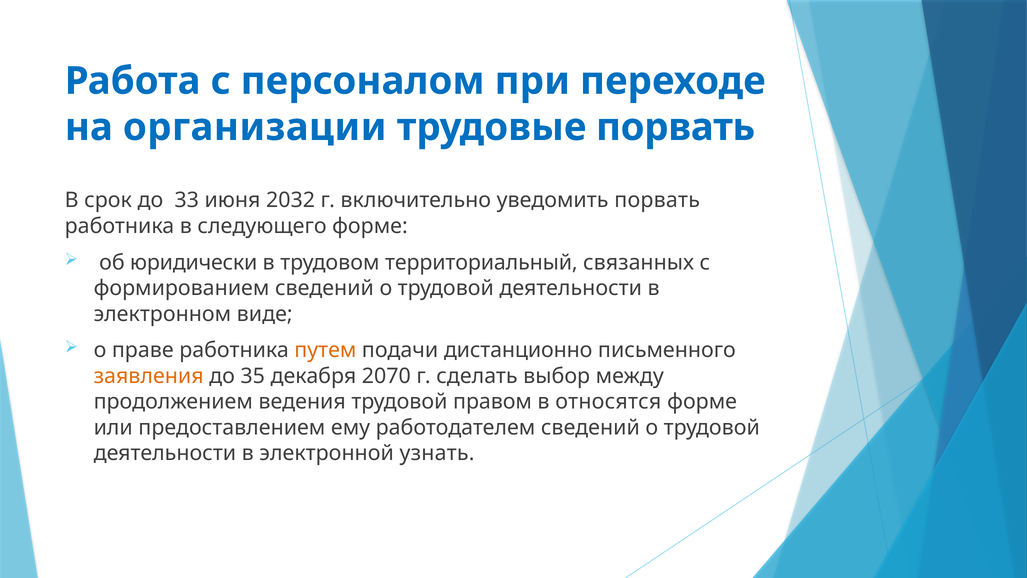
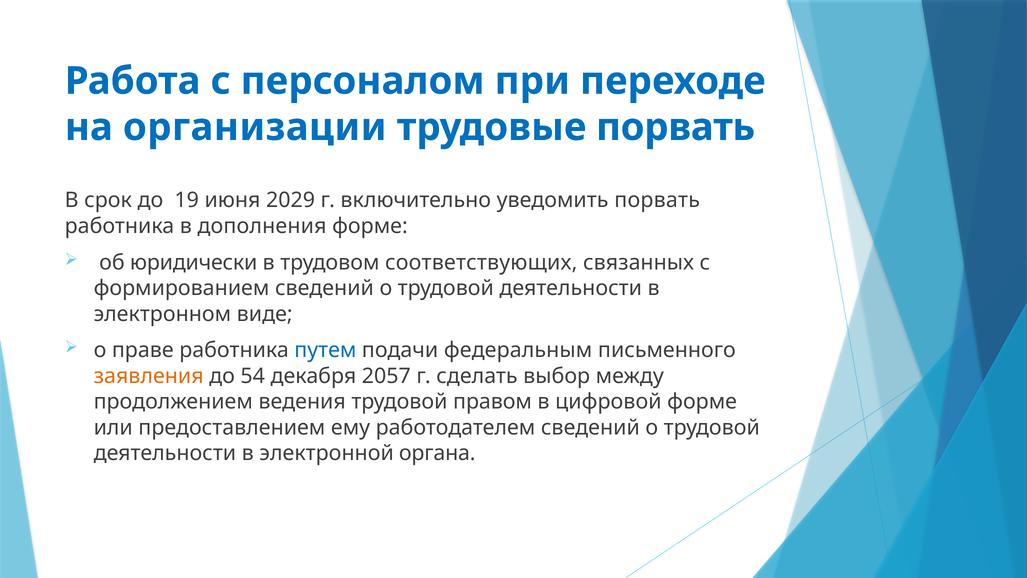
33: 33 -> 19
2032: 2032 -> 2029
следующего: следующего -> дополнения
территориальный: территориальный -> соответствующих
путем colour: orange -> blue
дистанционно: дистанционно -> федеральным
35: 35 -> 54
2070: 2070 -> 2057
относятся: относятся -> цифровой
узнать: узнать -> органа
